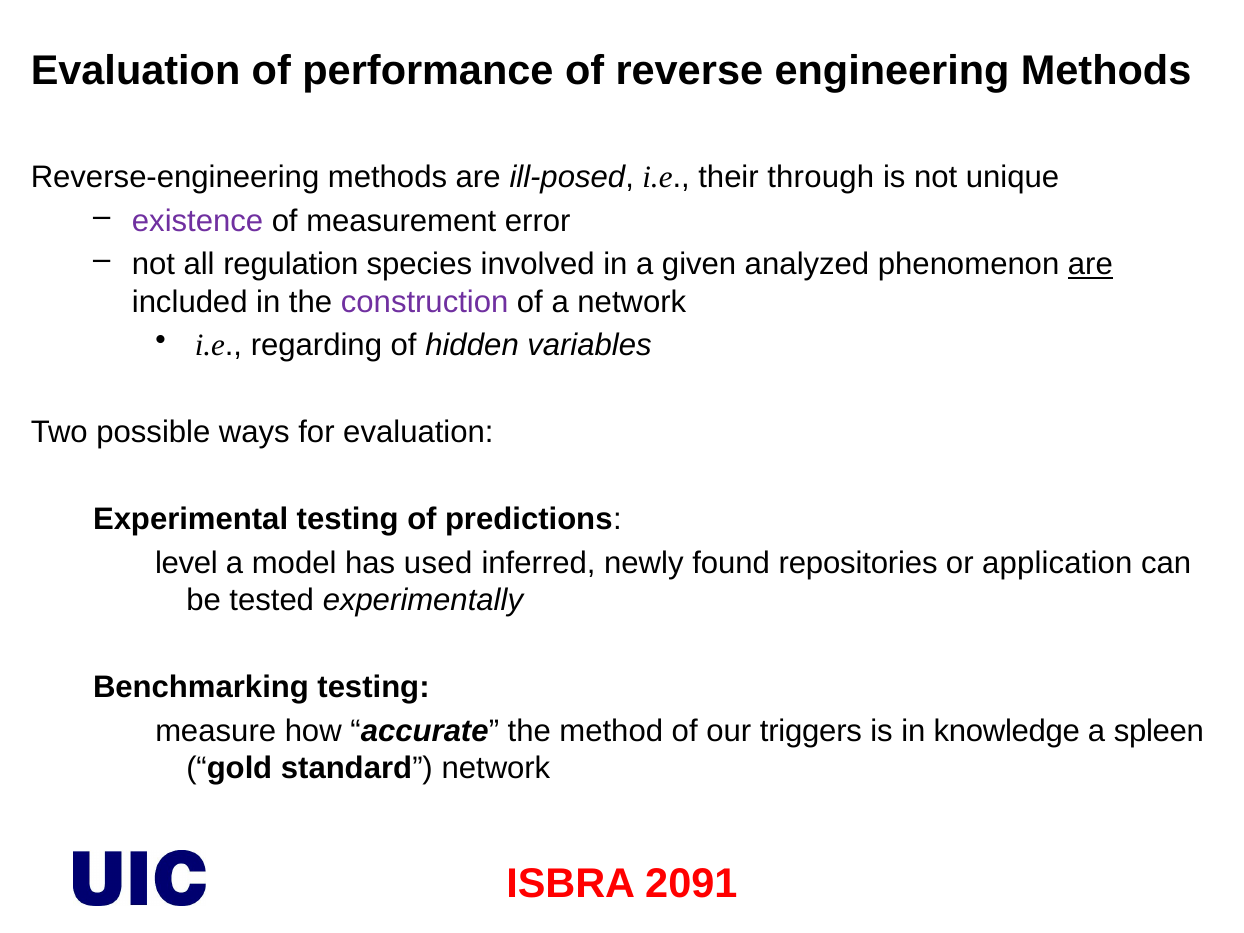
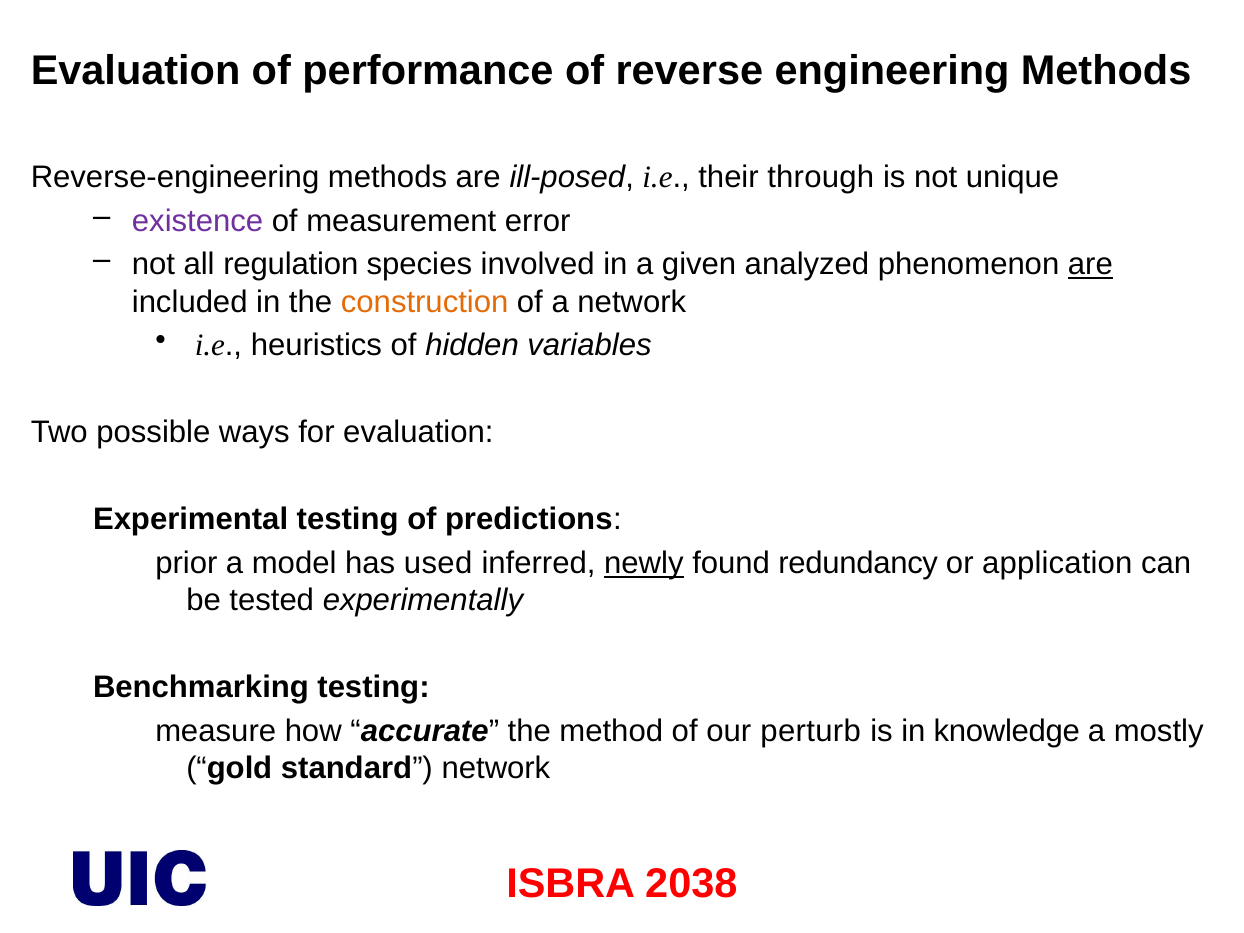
construction colour: purple -> orange
regarding: regarding -> heuristics
level: level -> prior
newly underline: none -> present
repositories: repositories -> redundancy
triggers: triggers -> perturb
spleen: spleen -> mostly
2091: 2091 -> 2038
